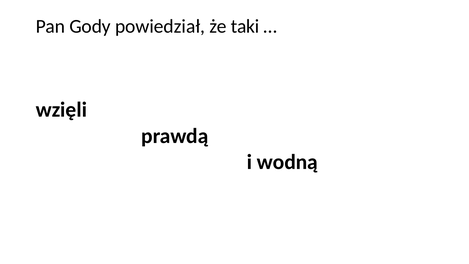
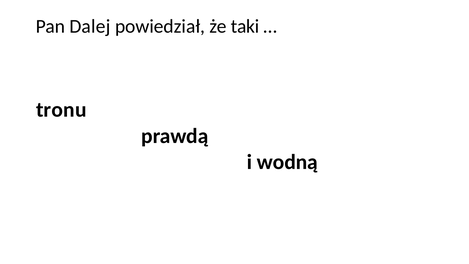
Gody: Gody -> Dalej
wzięli: wzięli -> tronu
